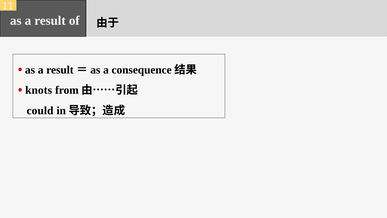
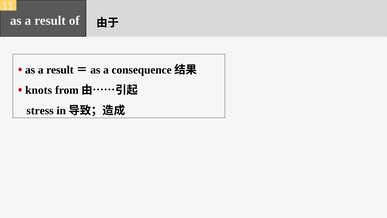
could: could -> stress
